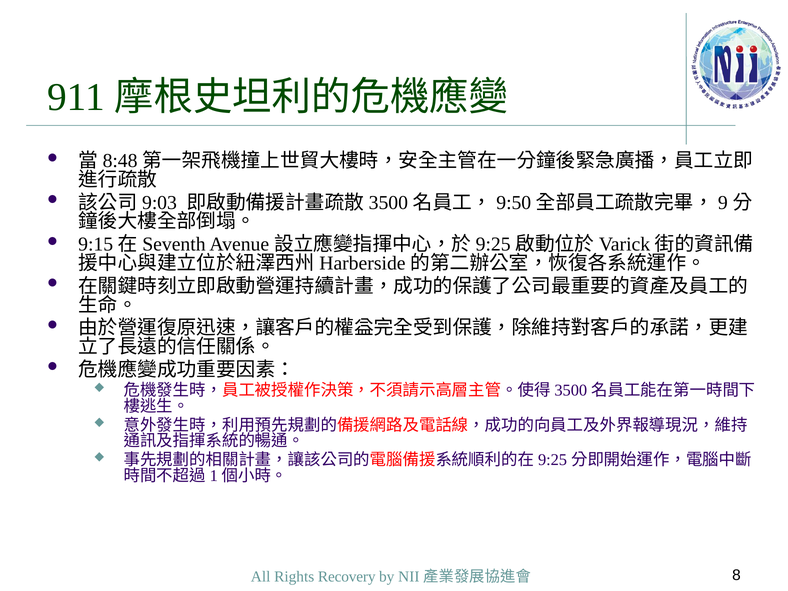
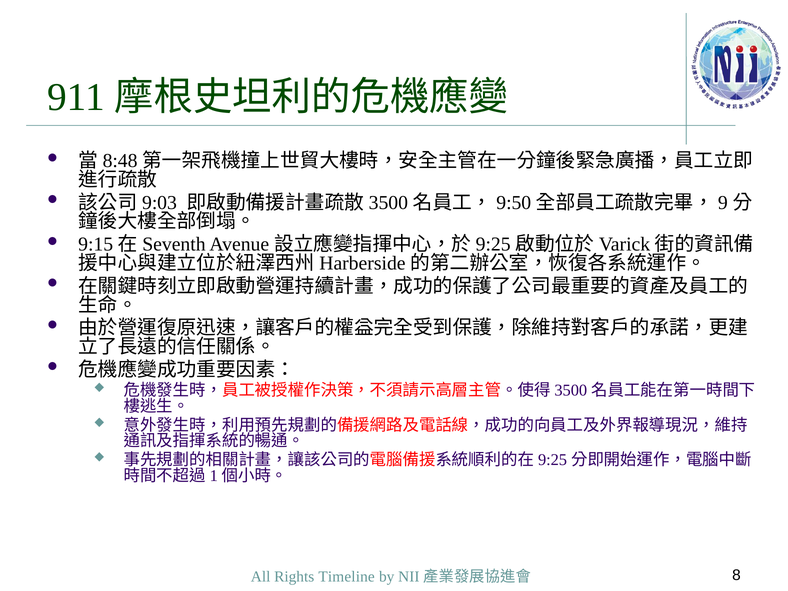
Recovery: Recovery -> Timeline
